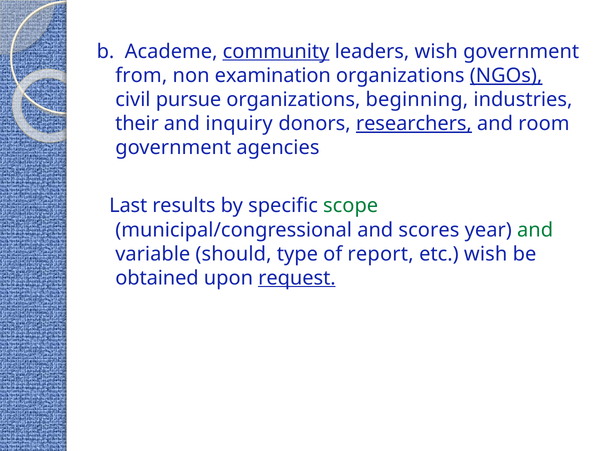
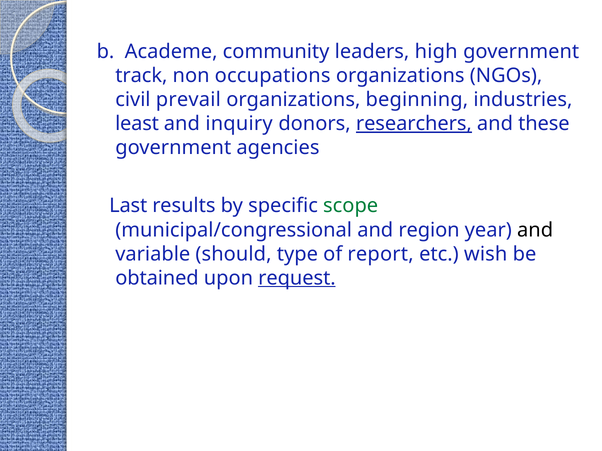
community underline: present -> none
leaders wish: wish -> high
from: from -> track
examination: examination -> occupations
NGOs underline: present -> none
pursue: pursue -> prevail
their: their -> least
room: room -> these
scores: scores -> region
and at (535, 230) colour: green -> black
